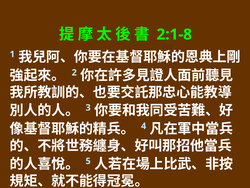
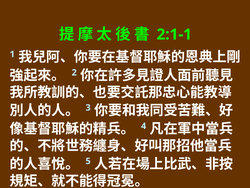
2:1-8: 2:1-8 -> 2:1-1
